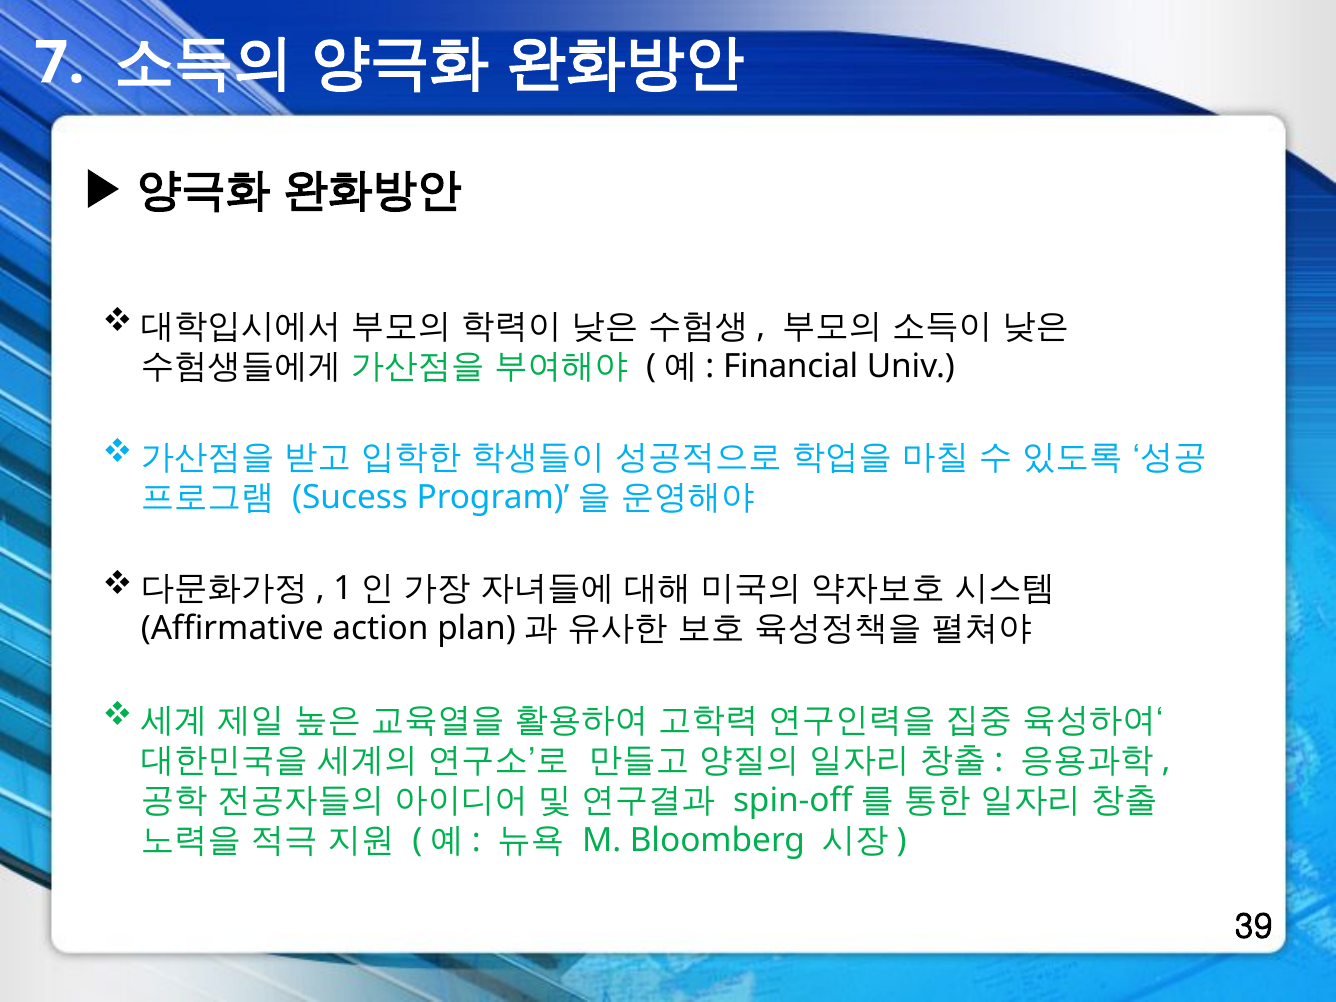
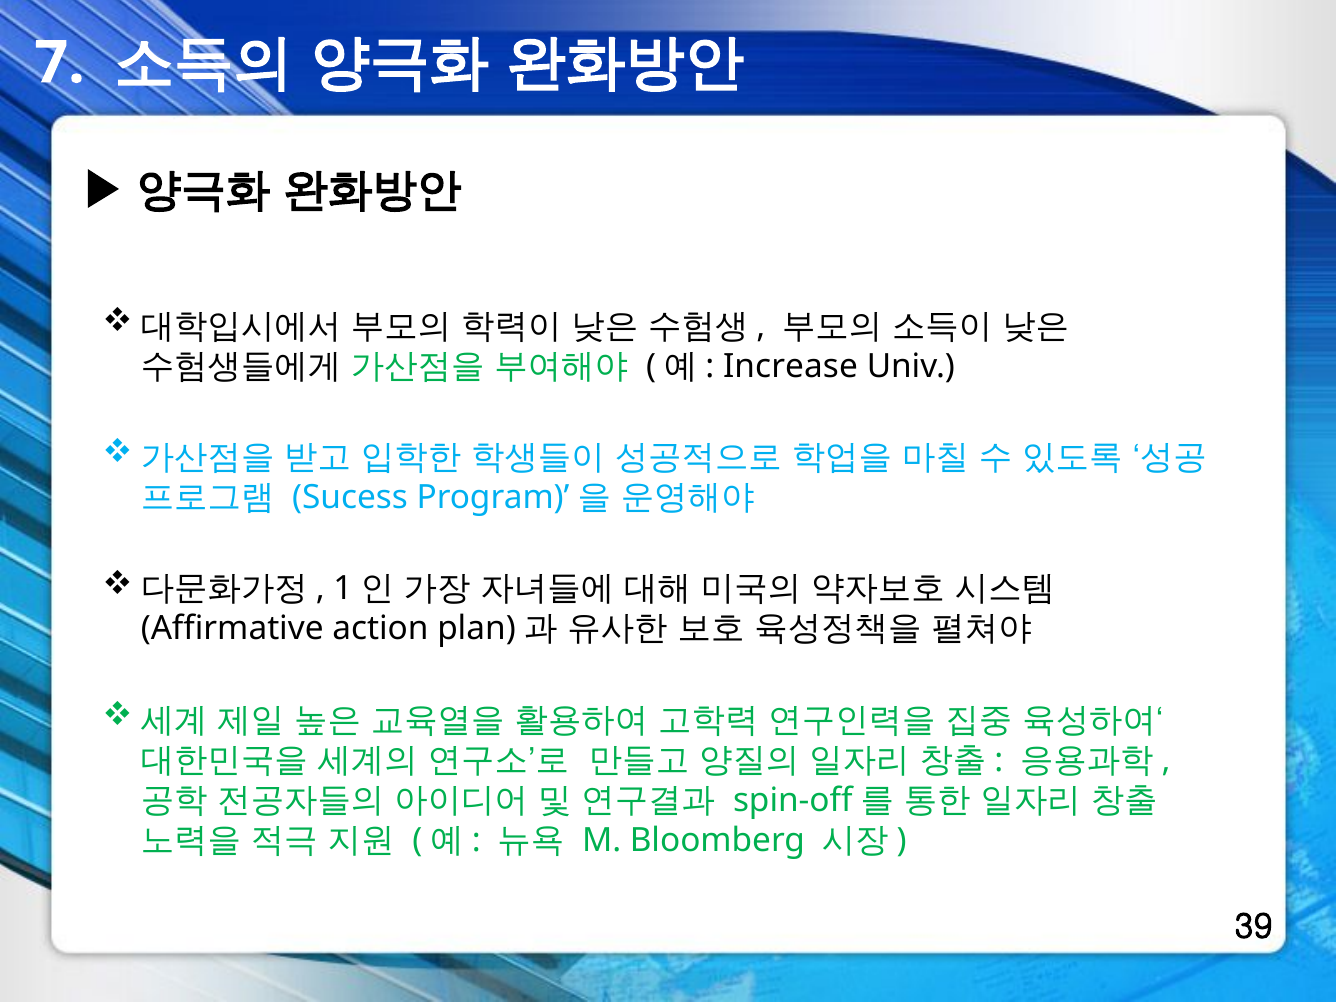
Financial: Financial -> Increase
